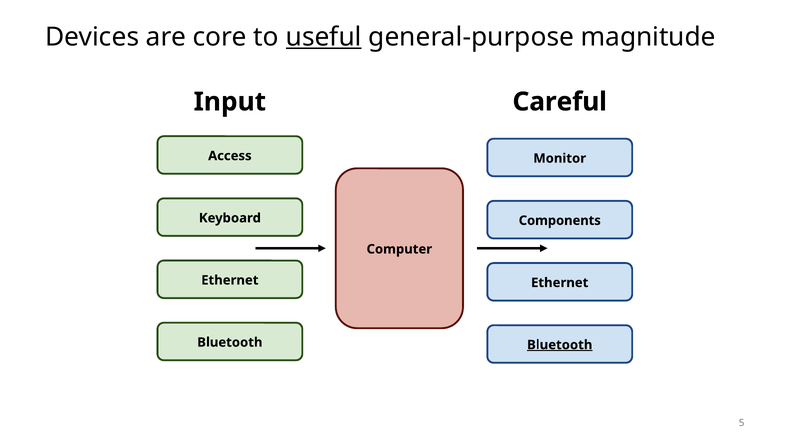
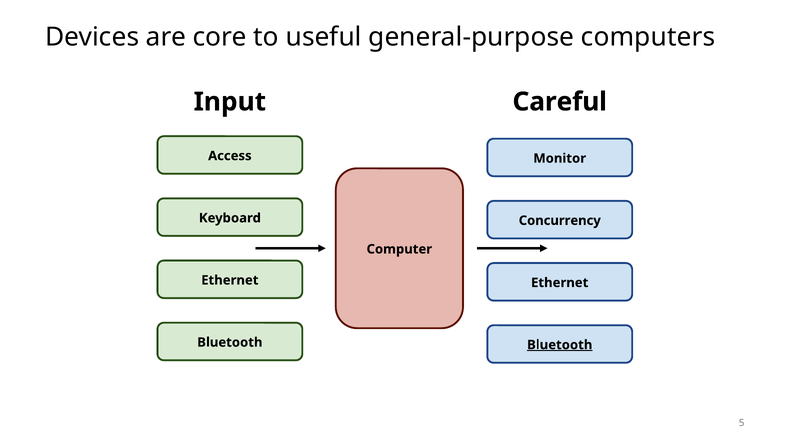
useful underline: present -> none
magnitude: magnitude -> computers
Components: Components -> Concurrency
